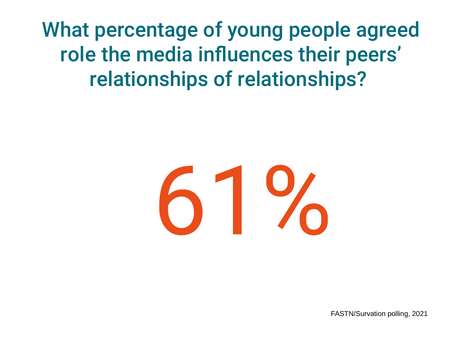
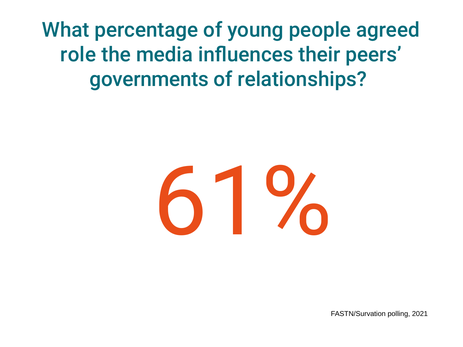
relationships at (149, 80): relationships -> governments
